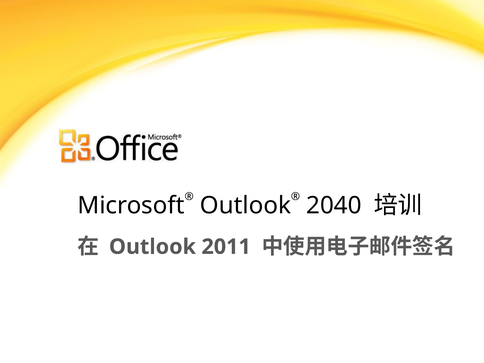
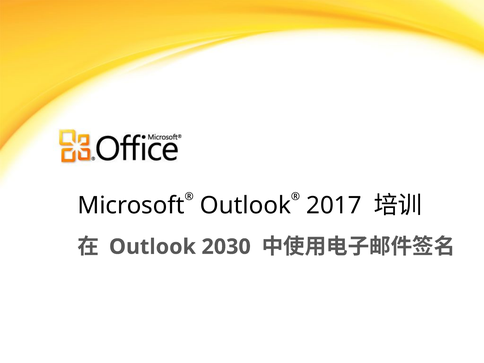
2040: 2040 -> 2017
2011: 2011 -> 2030
